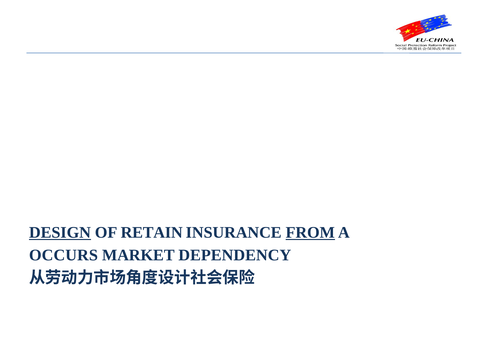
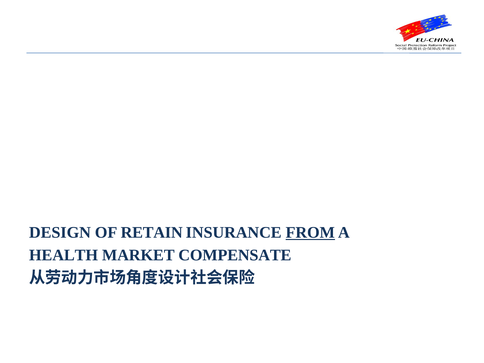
DESIGN underline: present -> none
OCCURS: OCCURS -> HEALTH
DEPENDENCY: DEPENDENCY -> COMPENSATE
